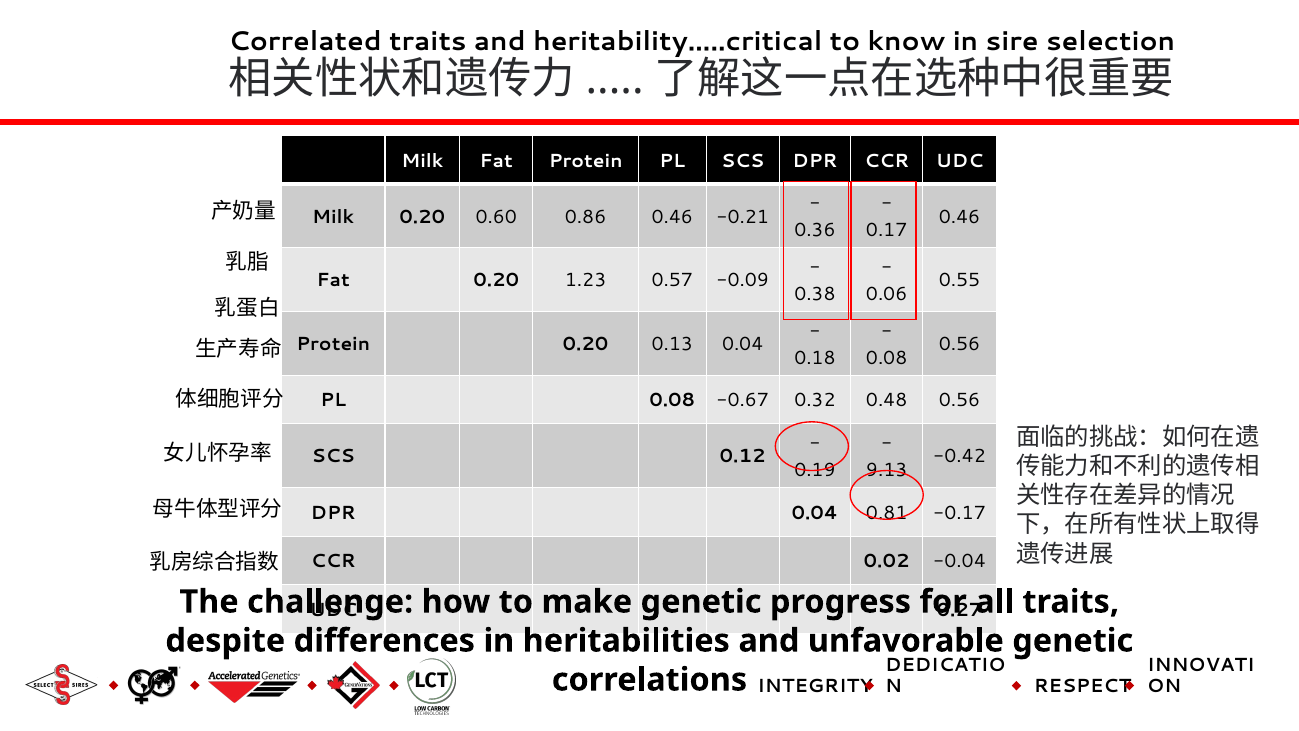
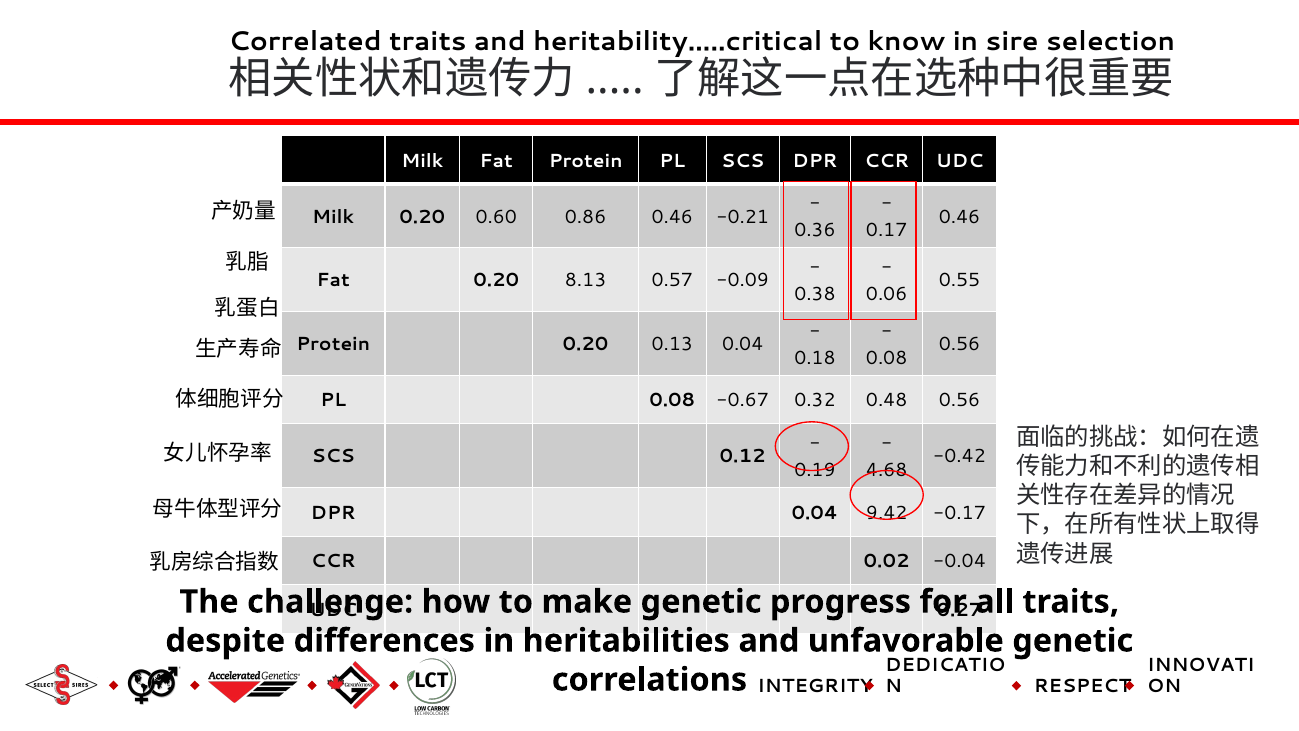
1.23: 1.23 -> 8.13
9.13: 9.13 -> 4.68
0.81: 0.81 -> 9.42
